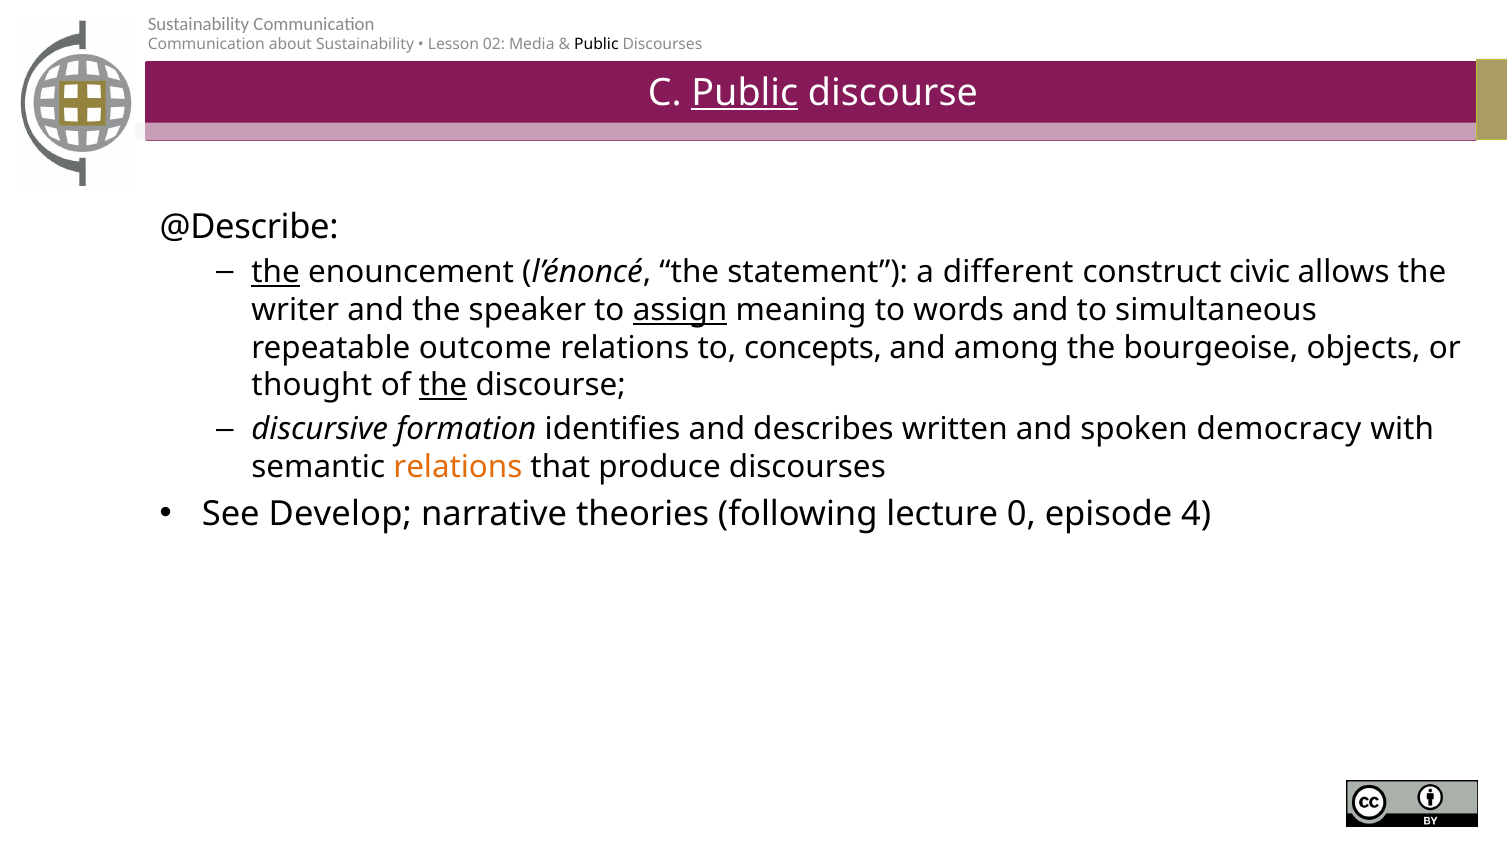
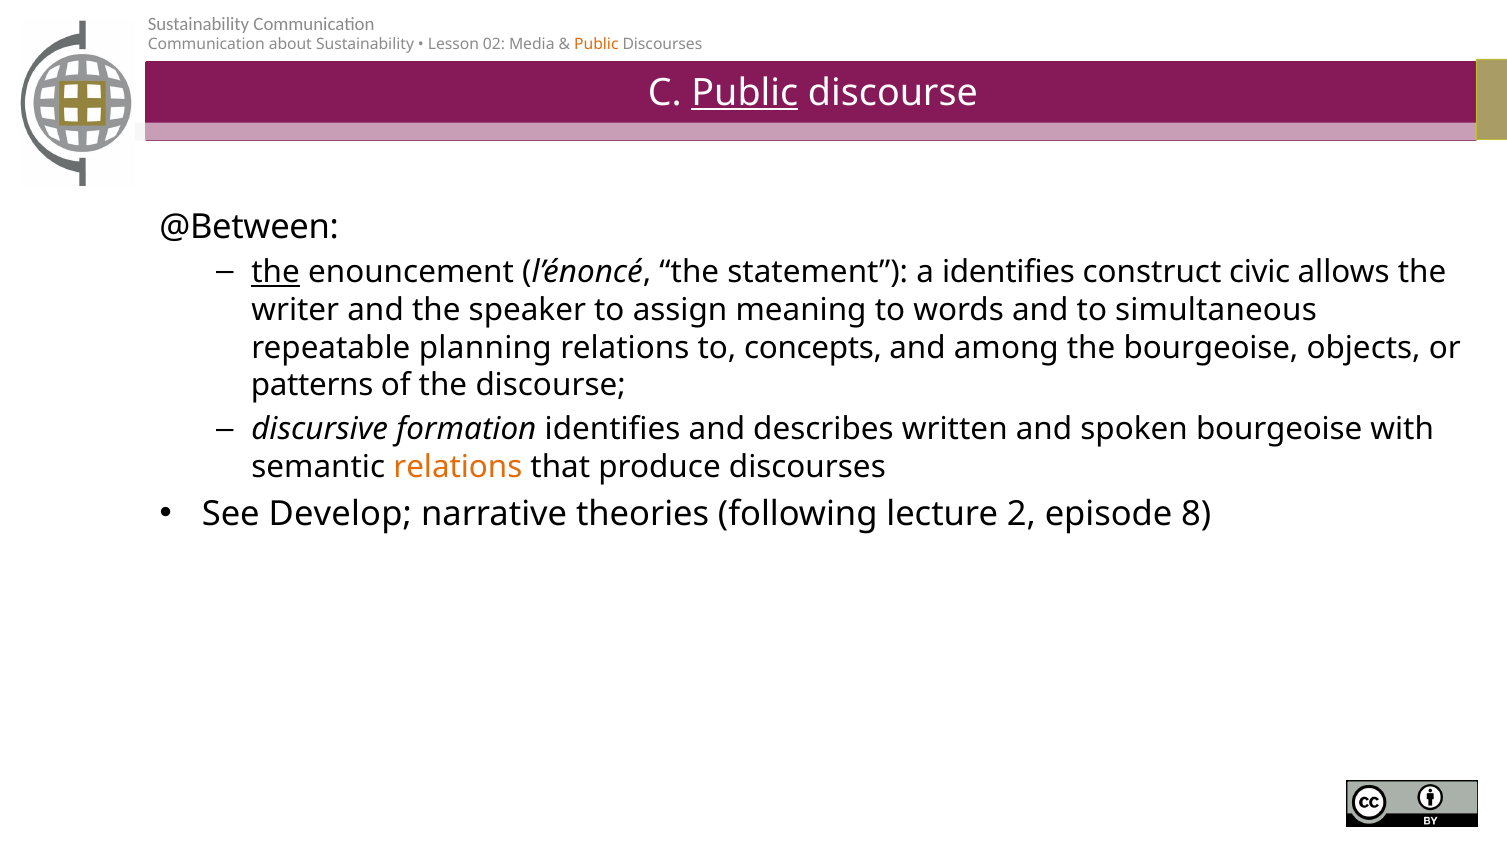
Public at (596, 45) colour: black -> orange
@Describe: @Describe -> @Between
a different: different -> identifies
assign underline: present -> none
outcome: outcome -> planning
thought: thought -> patterns
the at (443, 385) underline: present -> none
spoken democracy: democracy -> bourgeoise
0: 0 -> 2
4: 4 -> 8
